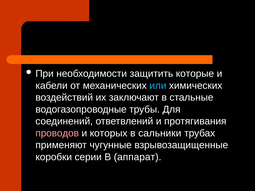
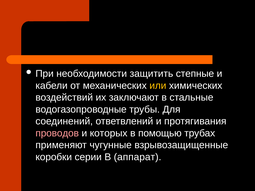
которые: которые -> степные
или colour: light blue -> yellow
сальники: сальники -> помощью
